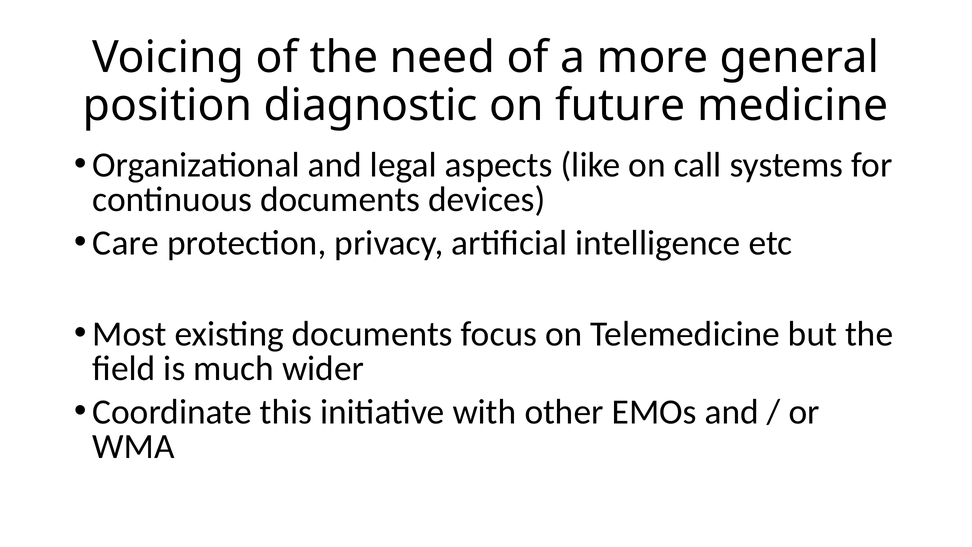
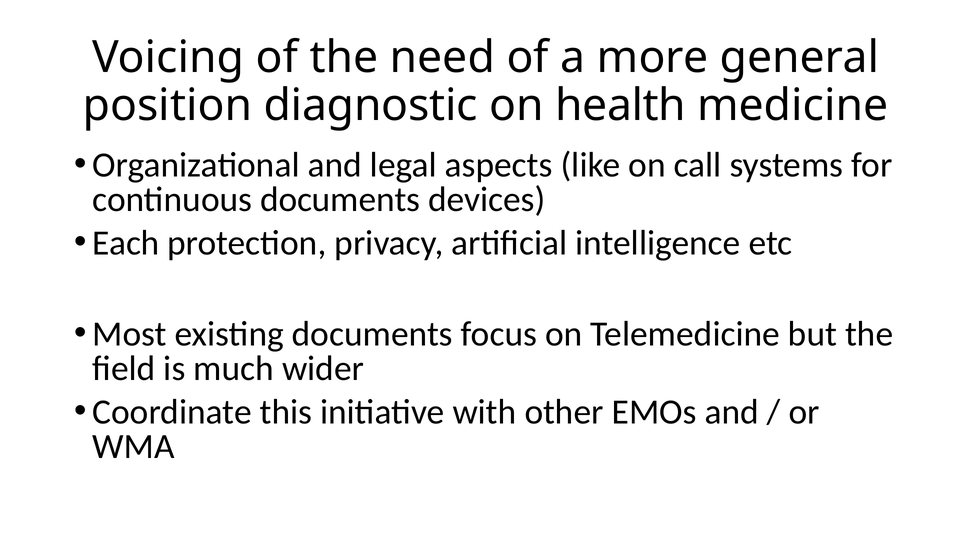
future: future -> health
Care: Care -> Each
